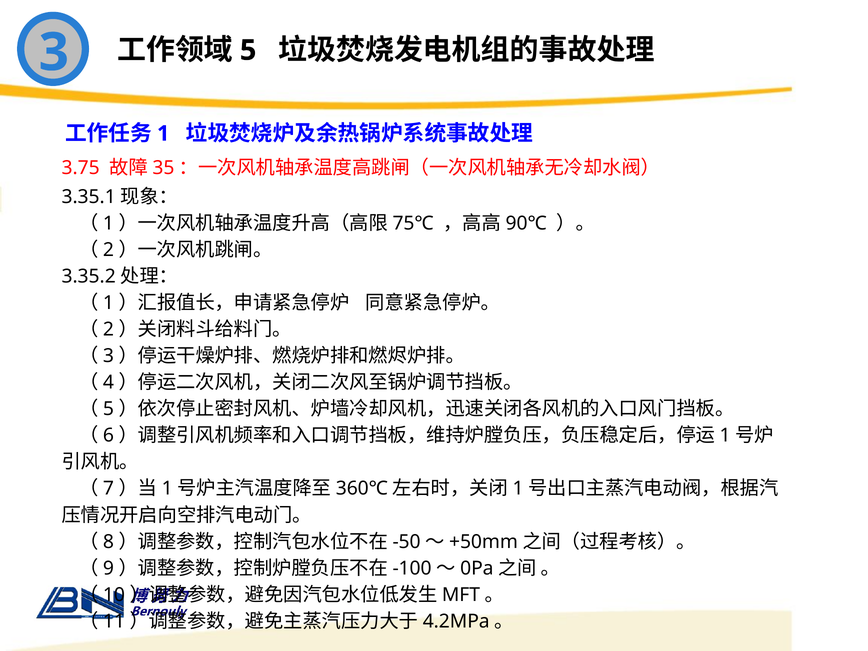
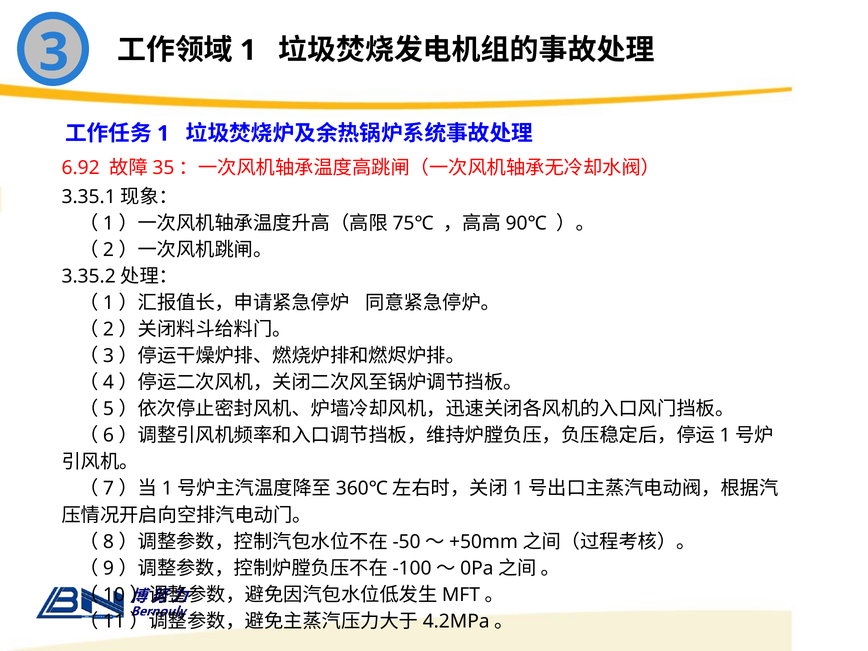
5 at (248, 50): 5 -> 1
3.75: 3.75 -> 6.92
